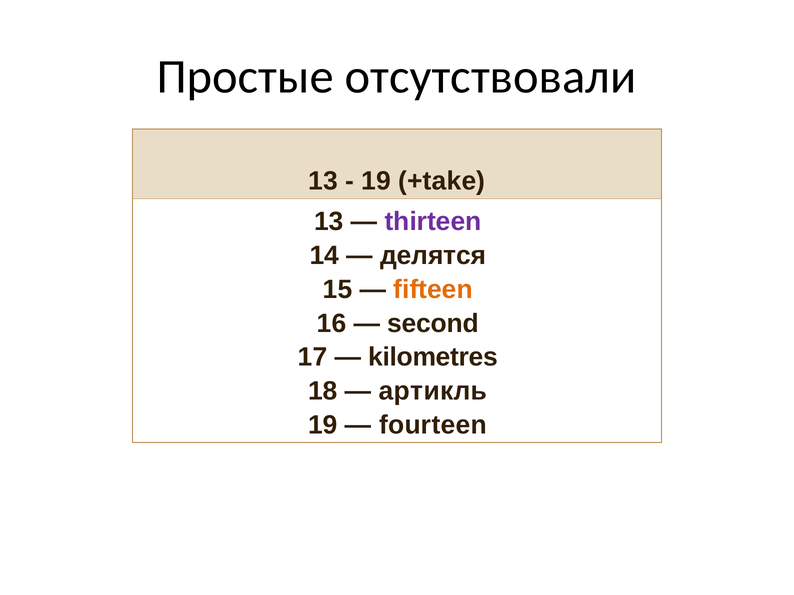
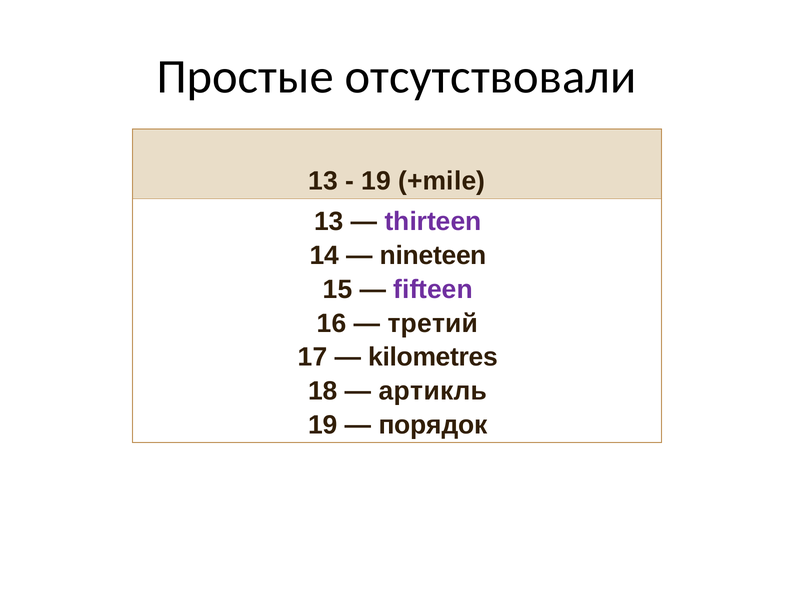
+take: +take -> +mile
делятся: делятся -> nineteen
fifteen colour: orange -> purple
second: second -> третий
fourteen: fourteen -> порядок
